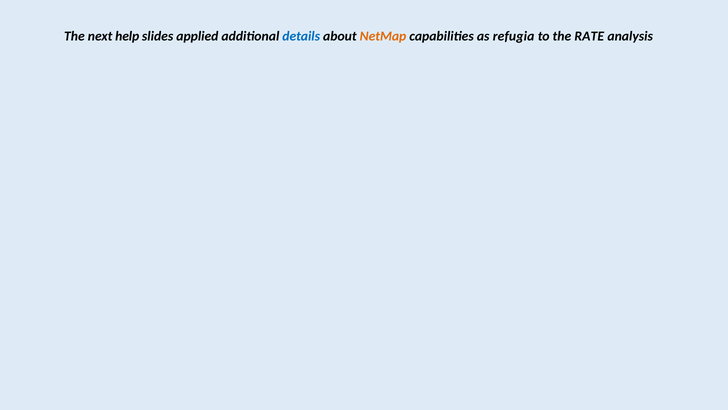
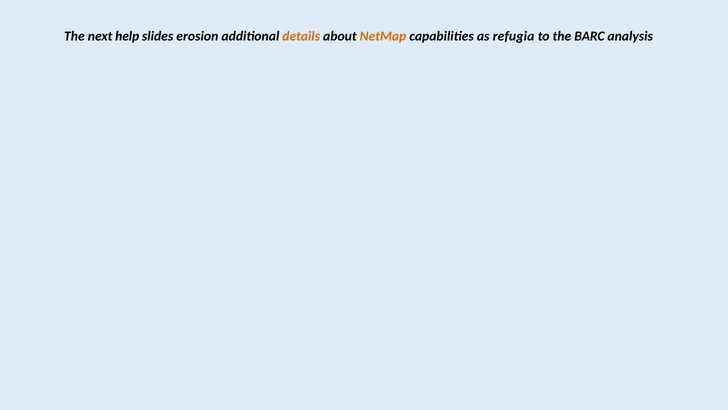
applied: applied -> erosion
details colour: blue -> orange
RATE: RATE -> BARC
